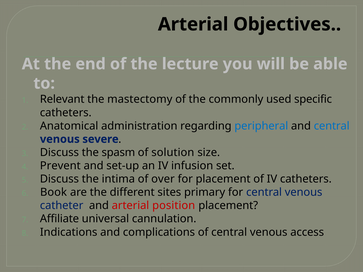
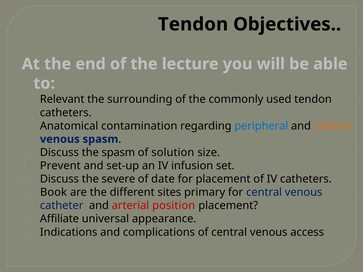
Arterial at (193, 24): Arterial -> Tendon
mastectomy: mastectomy -> surrounding
used specific: specific -> tendon
administration: administration -> contamination
central at (332, 126) colour: blue -> orange
venous severe: severe -> spasm
intima: intima -> severe
over: over -> date
cannulation: cannulation -> appearance
